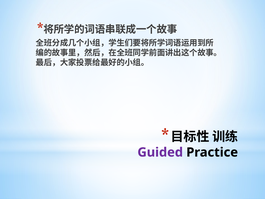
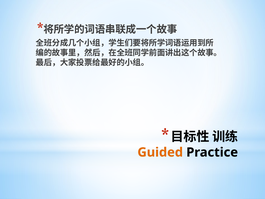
Guided colour: purple -> orange
